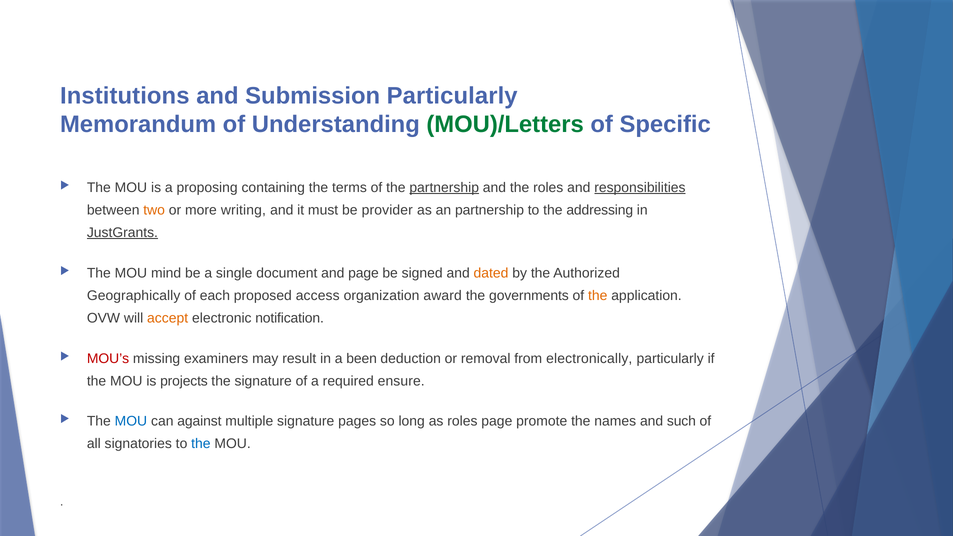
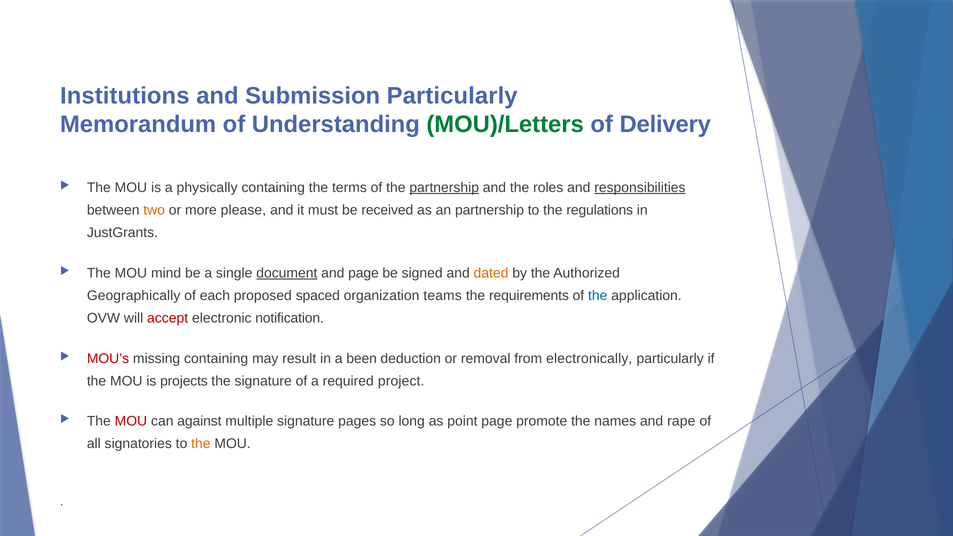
Specific: Specific -> Delivery
proposing: proposing -> physically
writing: writing -> please
provider: provider -> received
addressing: addressing -> regulations
JustGrants underline: present -> none
document underline: none -> present
access: access -> spaced
award: award -> teams
governments: governments -> requirements
the at (598, 296) colour: orange -> blue
accept colour: orange -> red
missing examiners: examiners -> containing
ensure: ensure -> project
MOU at (131, 421) colour: blue -> red
as roles: roles -> point
such: such -> rape
the at (201, 444) colour: blue -> orange
